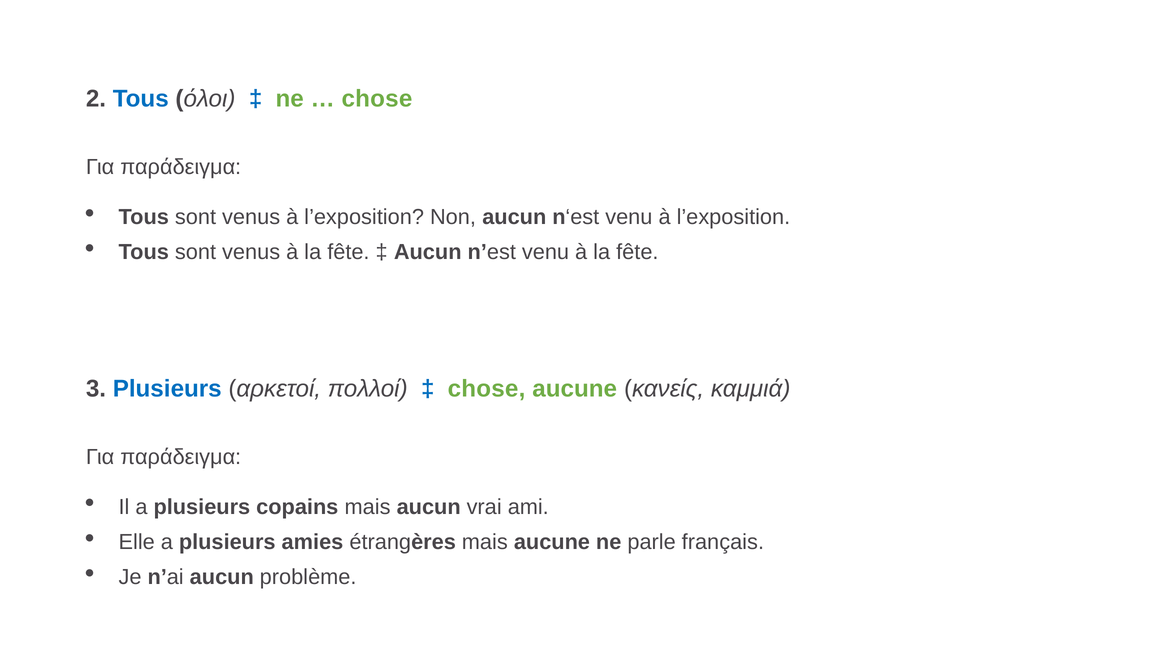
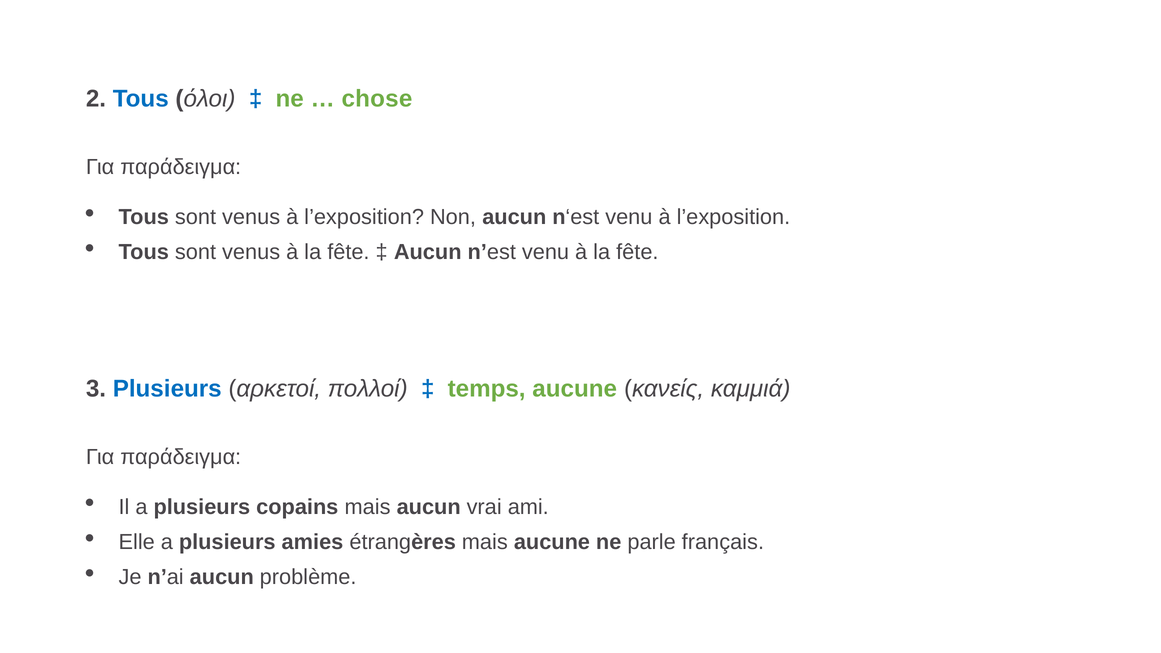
chose at (487, 389): chose -> temps
